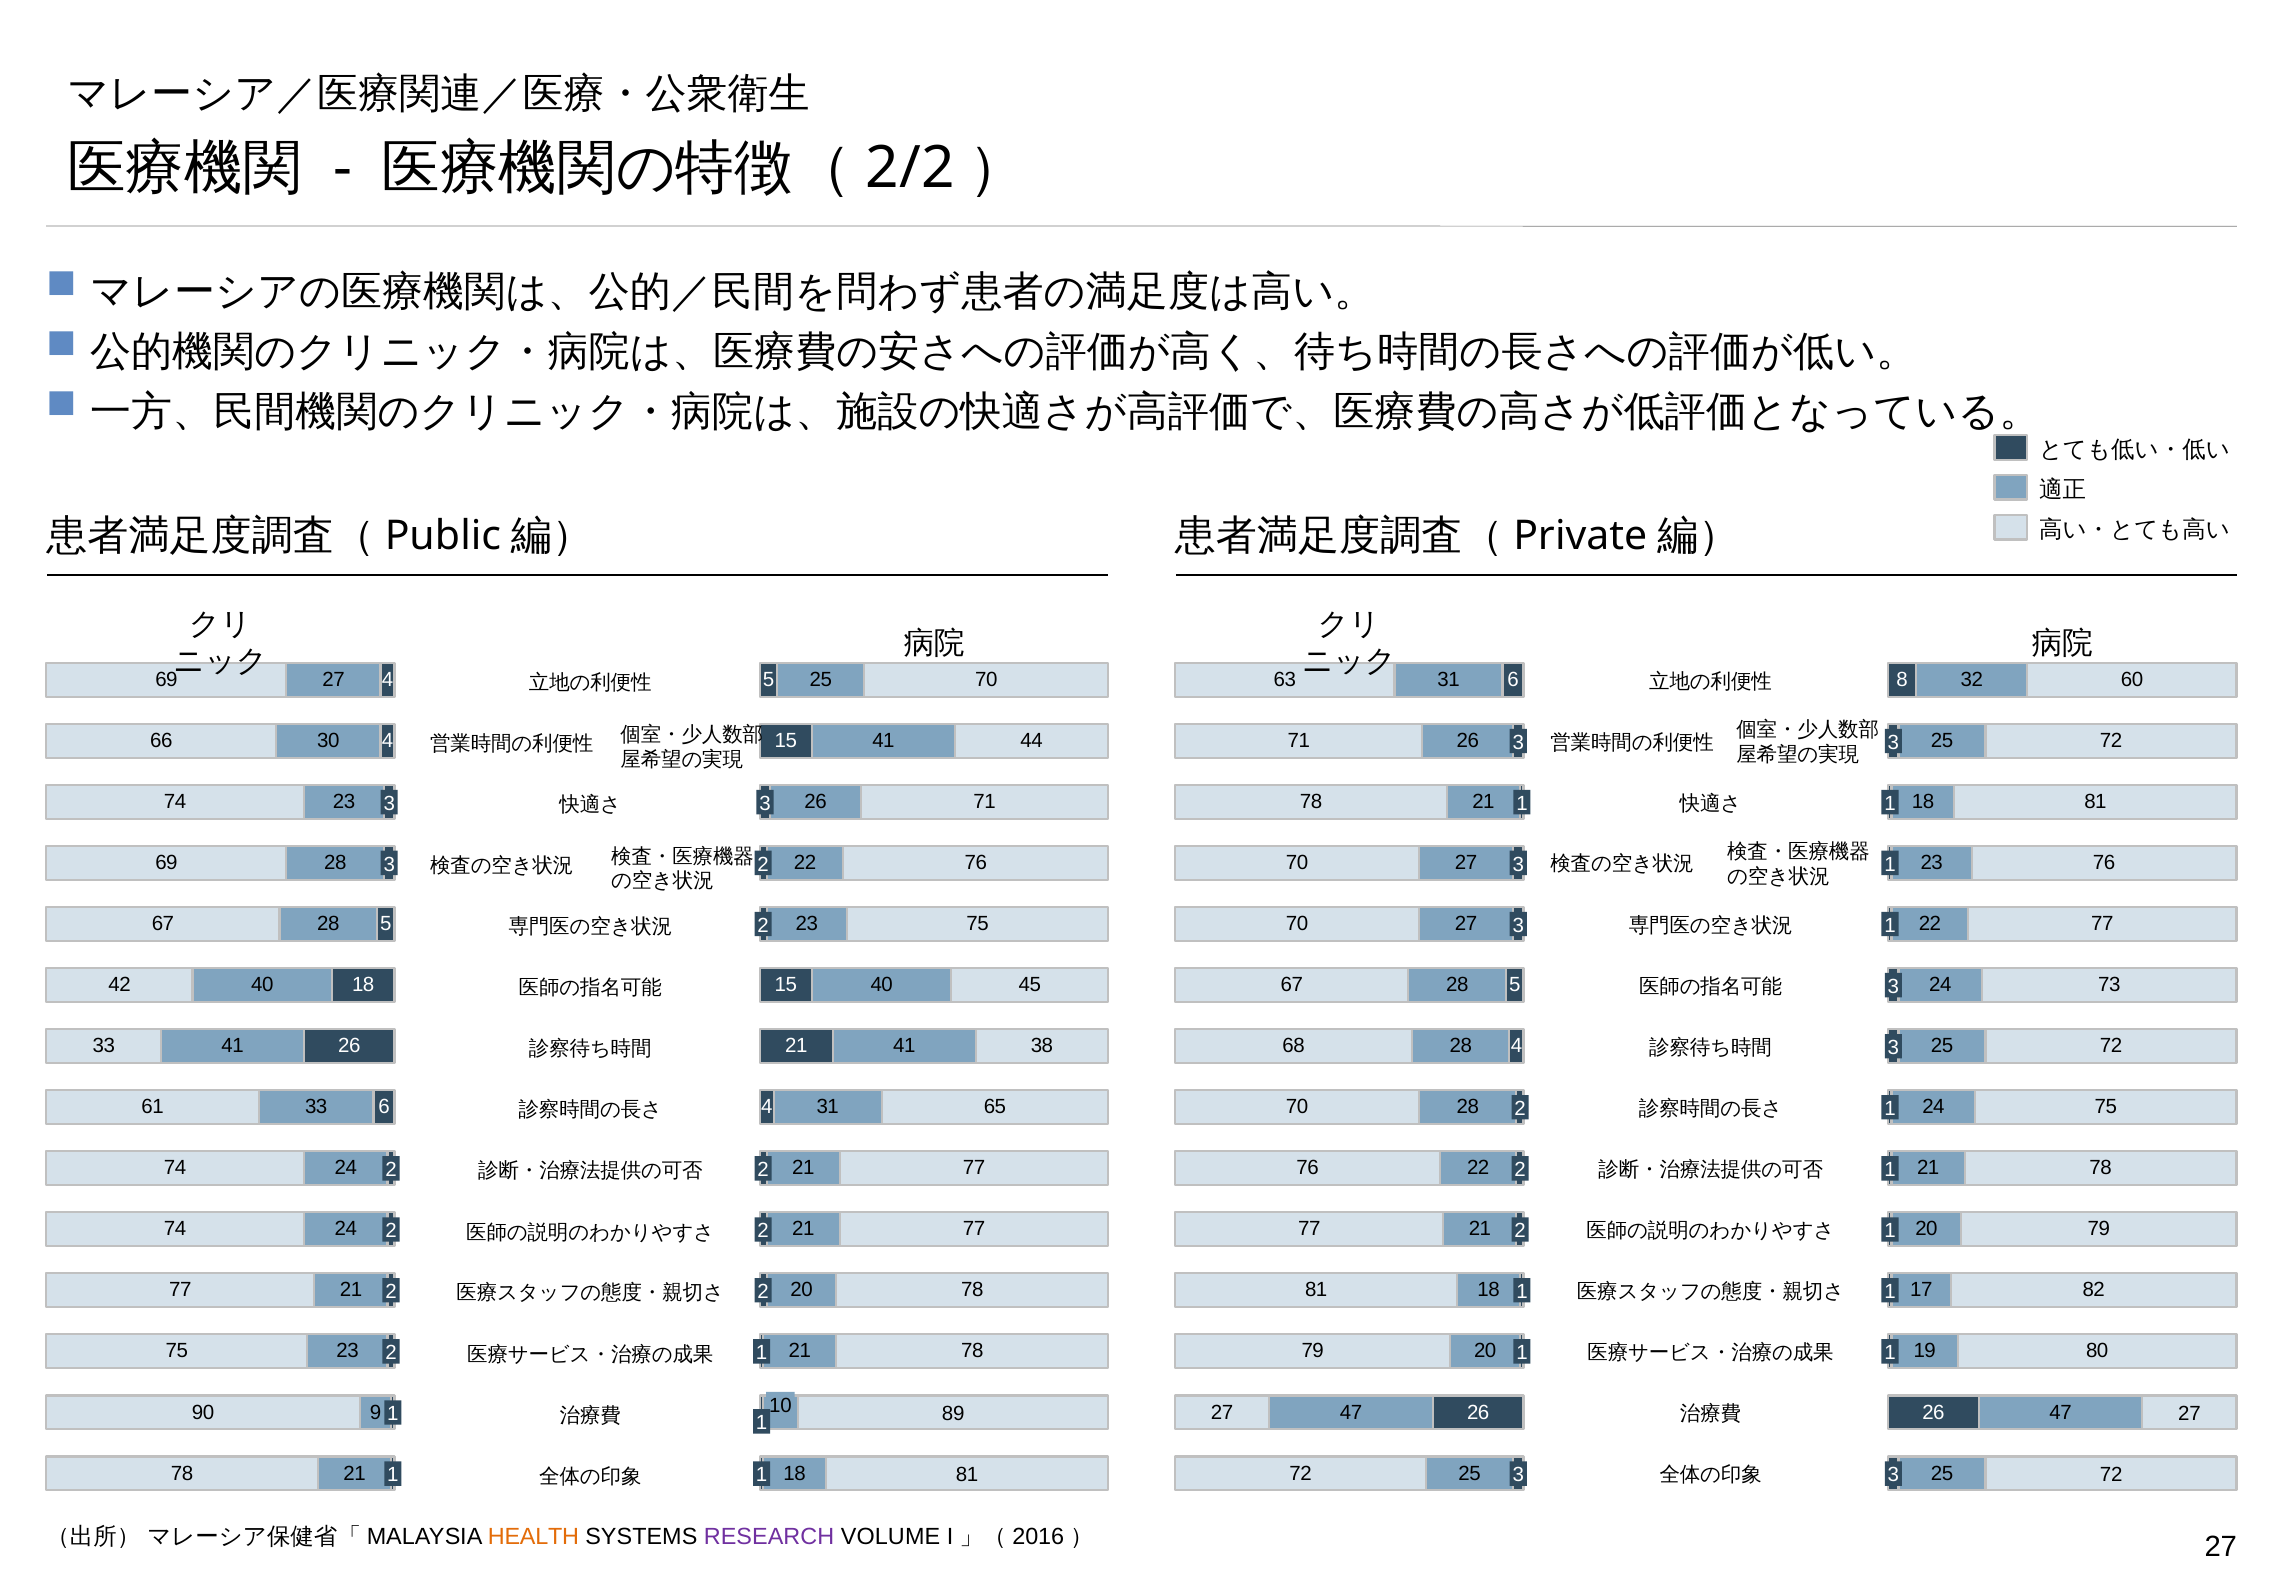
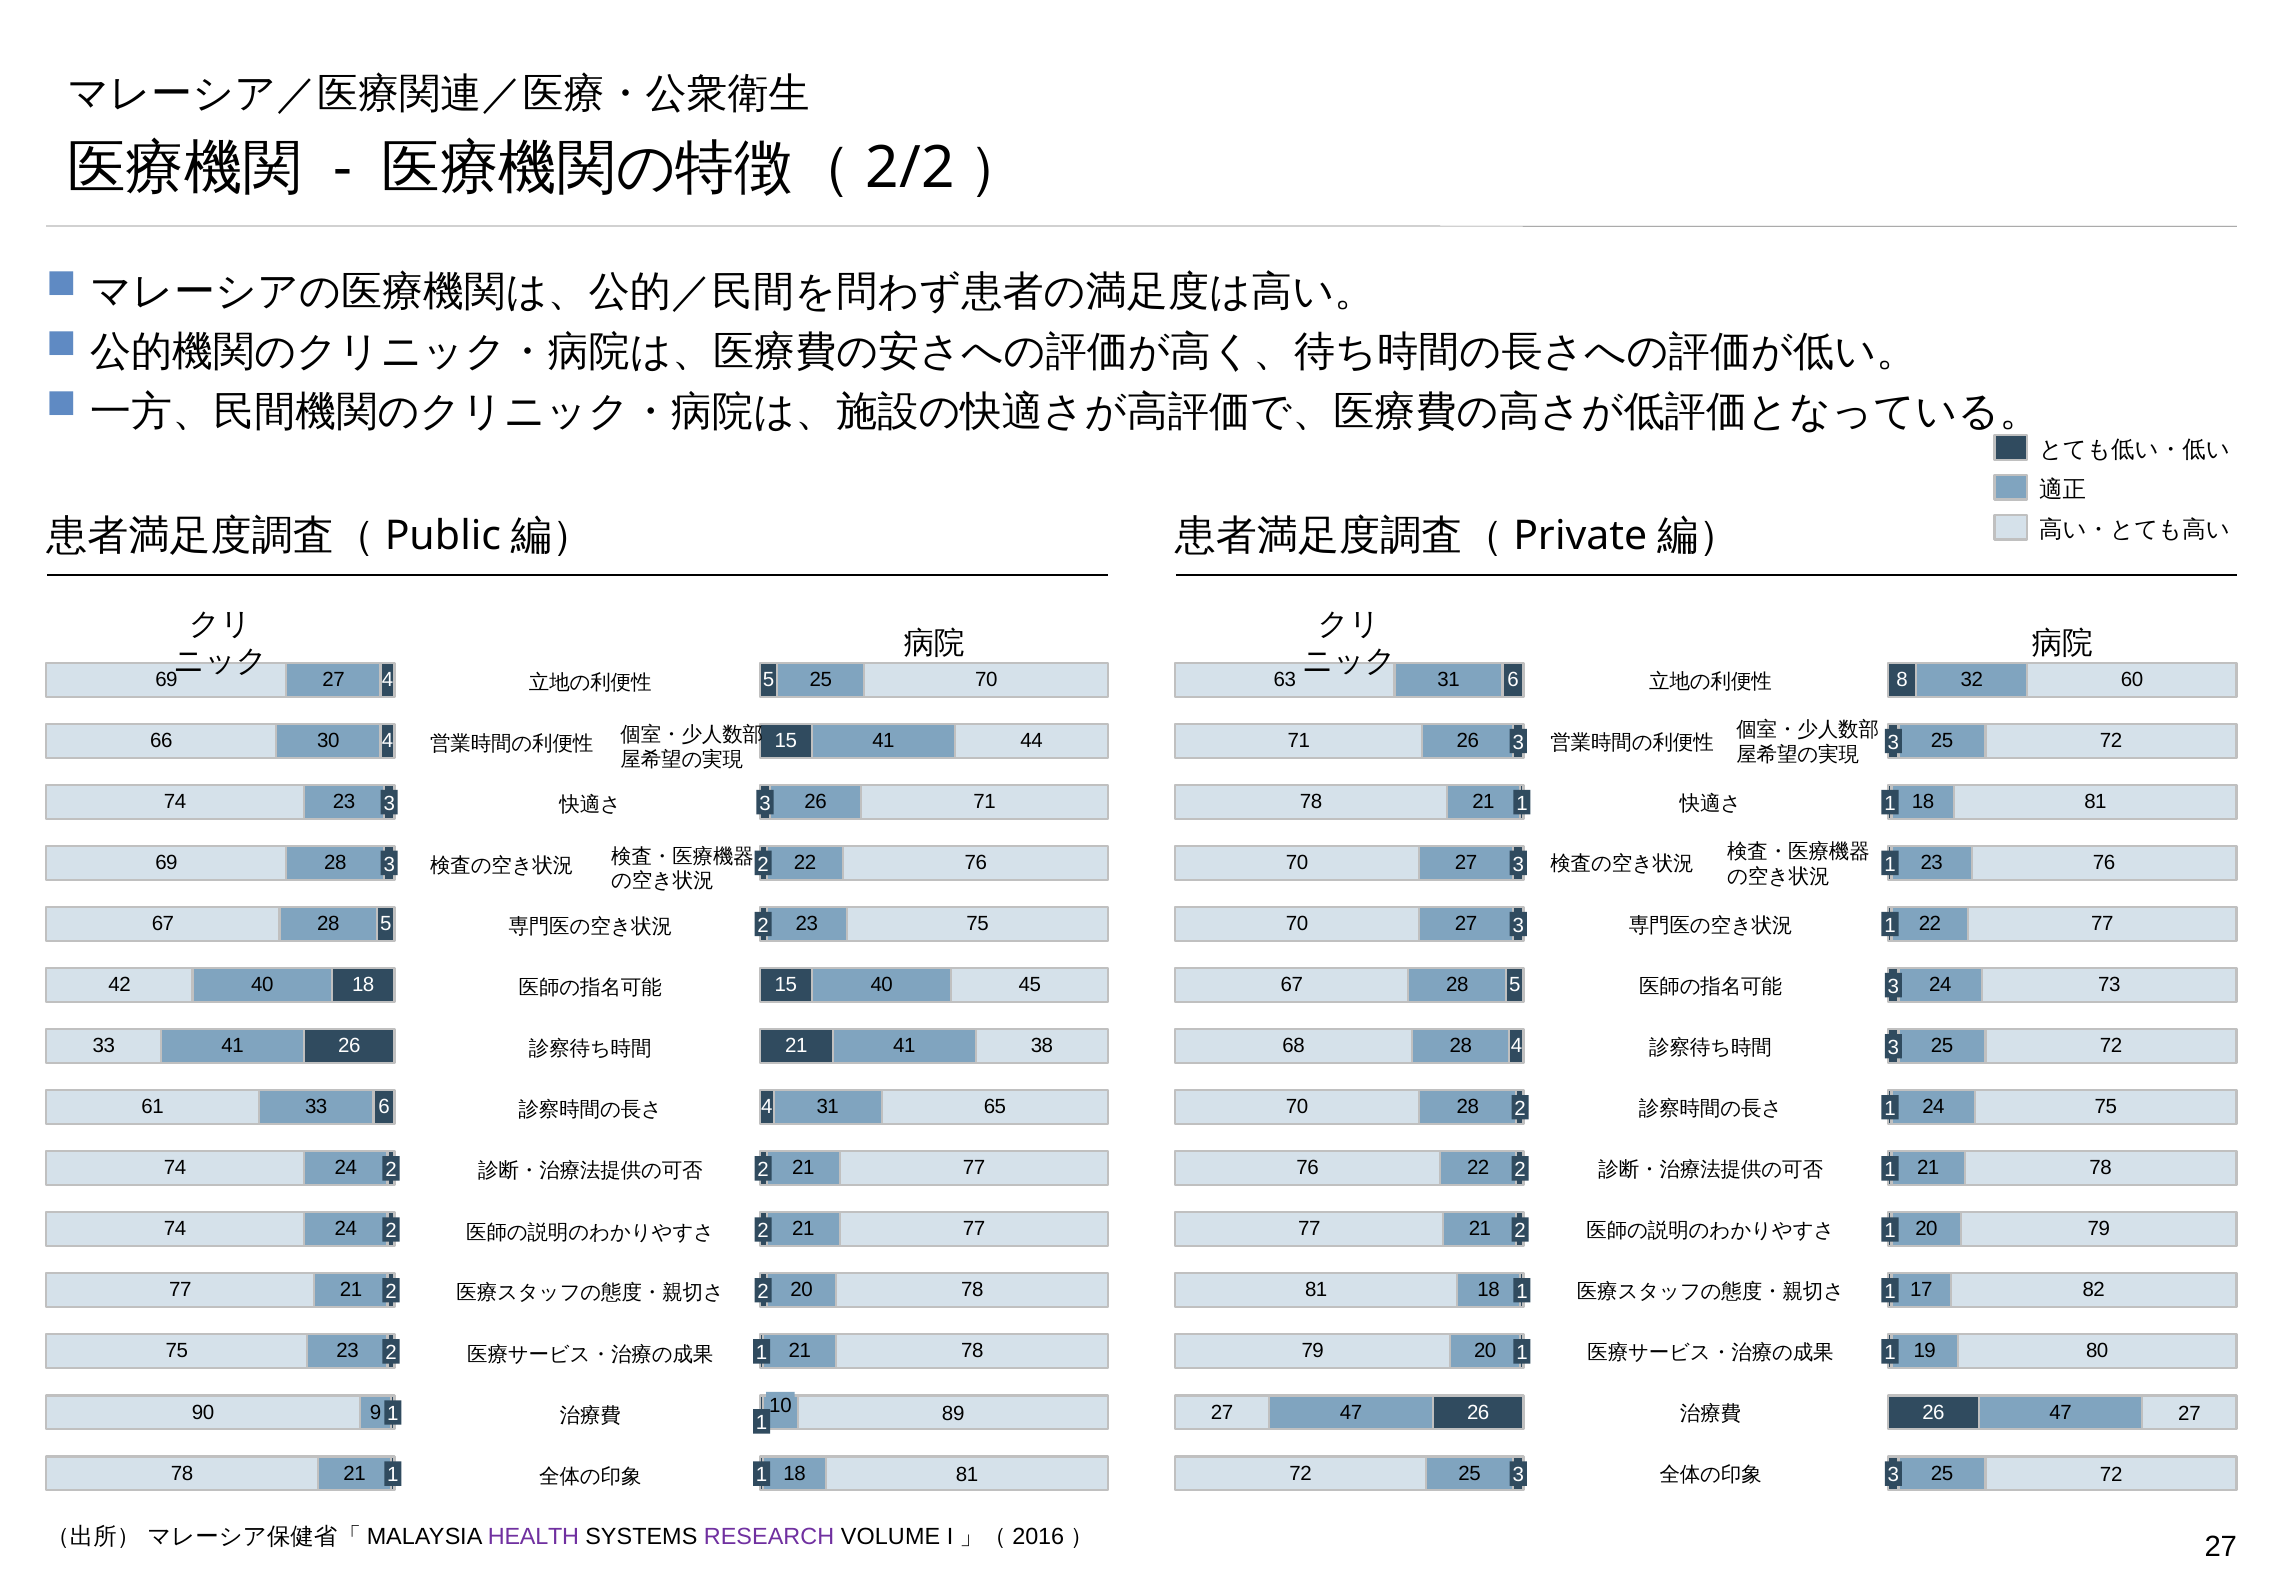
HEALTH colour: orange -> purple
